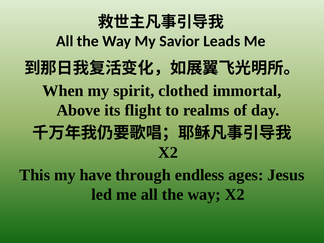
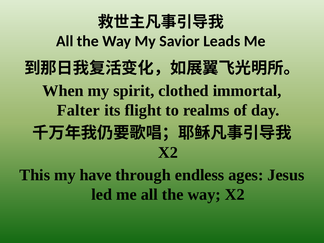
Above: Above -> Falter
